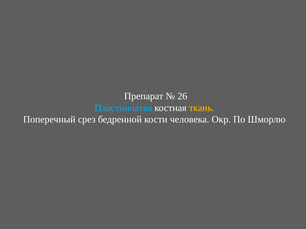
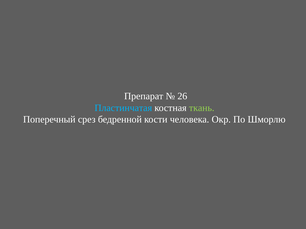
ткань colour: yellow -> light green
